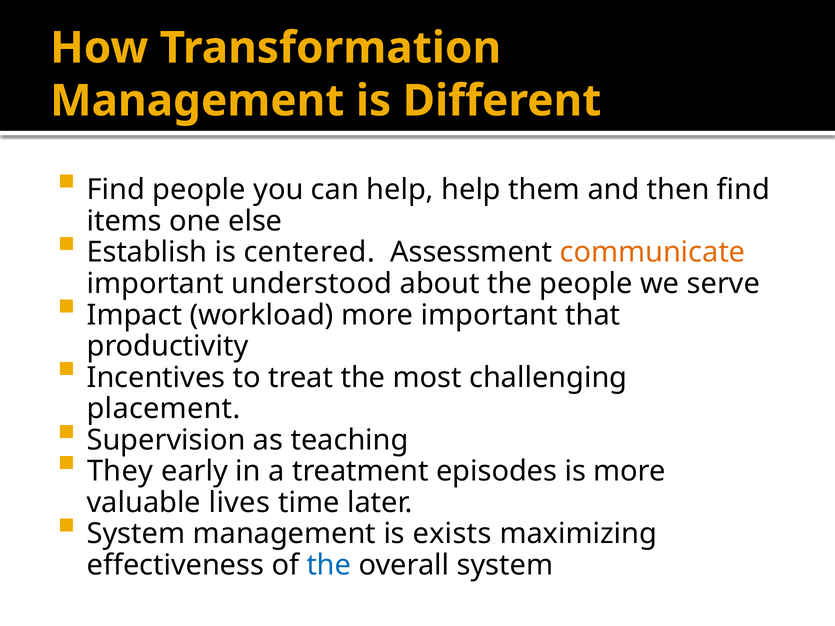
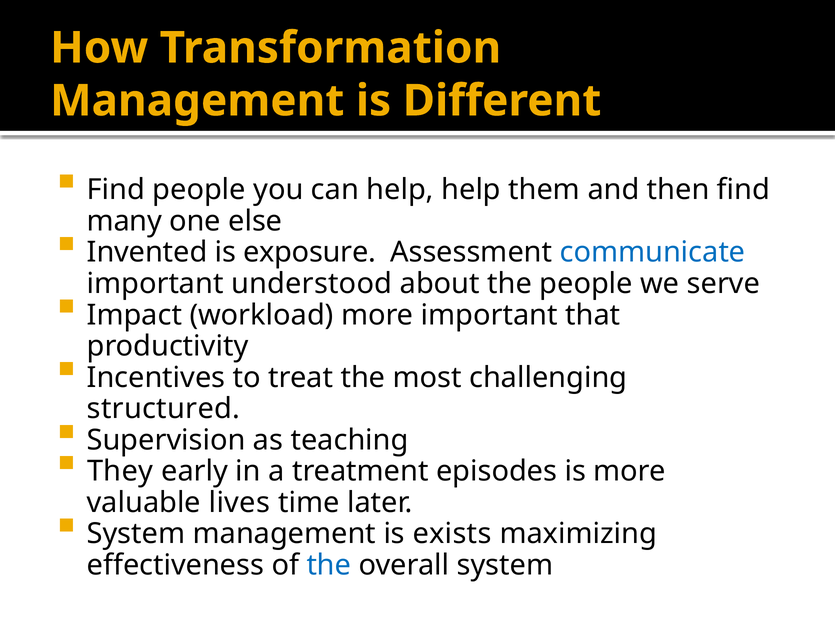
items: items -> many
Establish: Establish -> Invented
centered: centered -> exposure
communicate colour: orange -> blue
placement: placement -> structured
